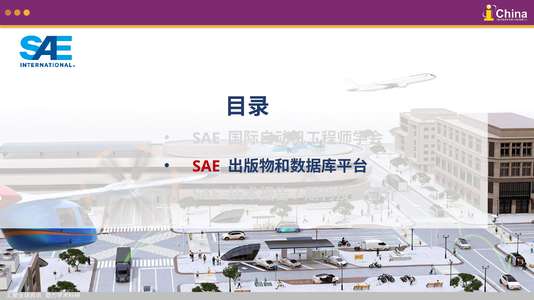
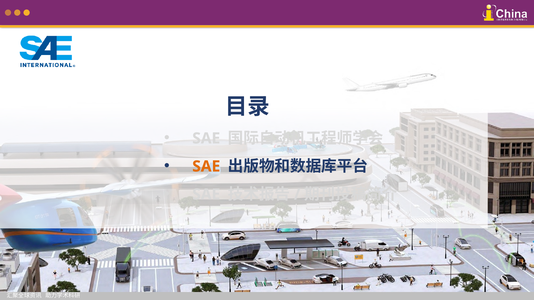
SAE at (206, 167) colour: red -> orange
